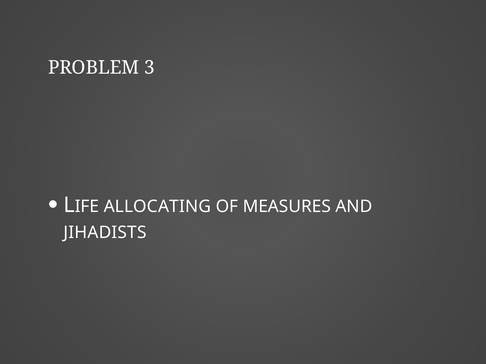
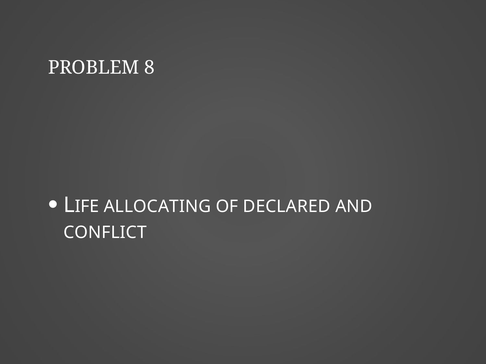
3: 3 -> 8
MEASURES: MEASURES -> DECLARED
JIHADISTS: JIHADISTS -> CONFLICT
